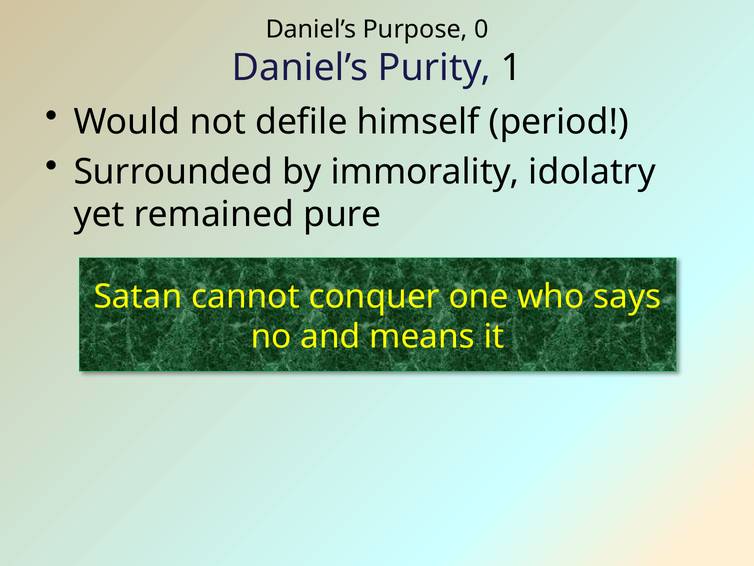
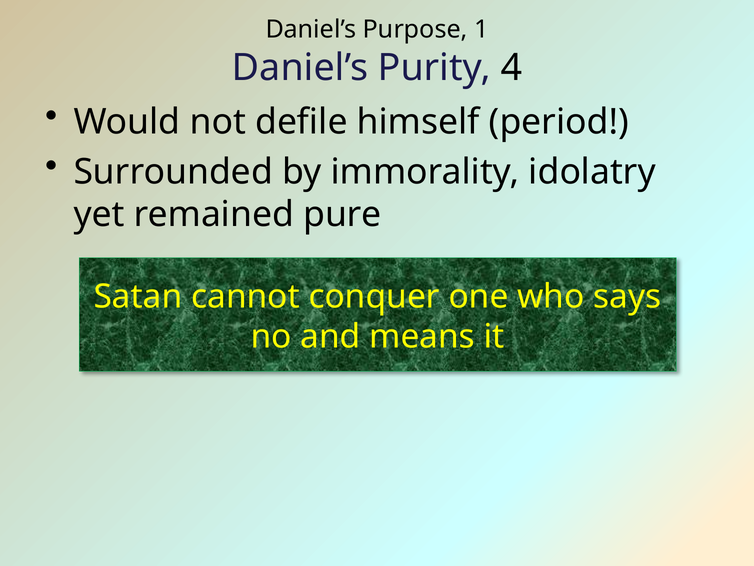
0: 0 -> 1
1: 1 -> 4
